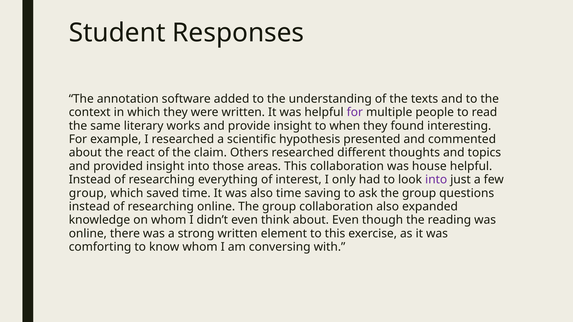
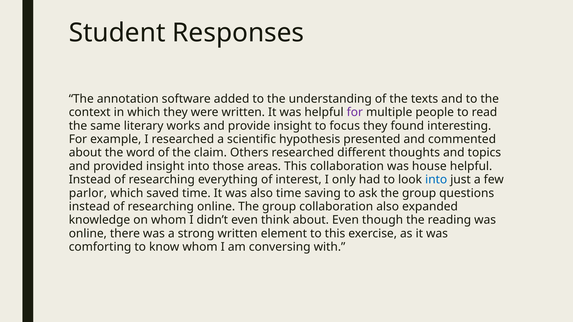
when: when -> focus
react: react -> word
into at (436, 180) colour: purple -> blue
group at (88, 193): group -> parlor
